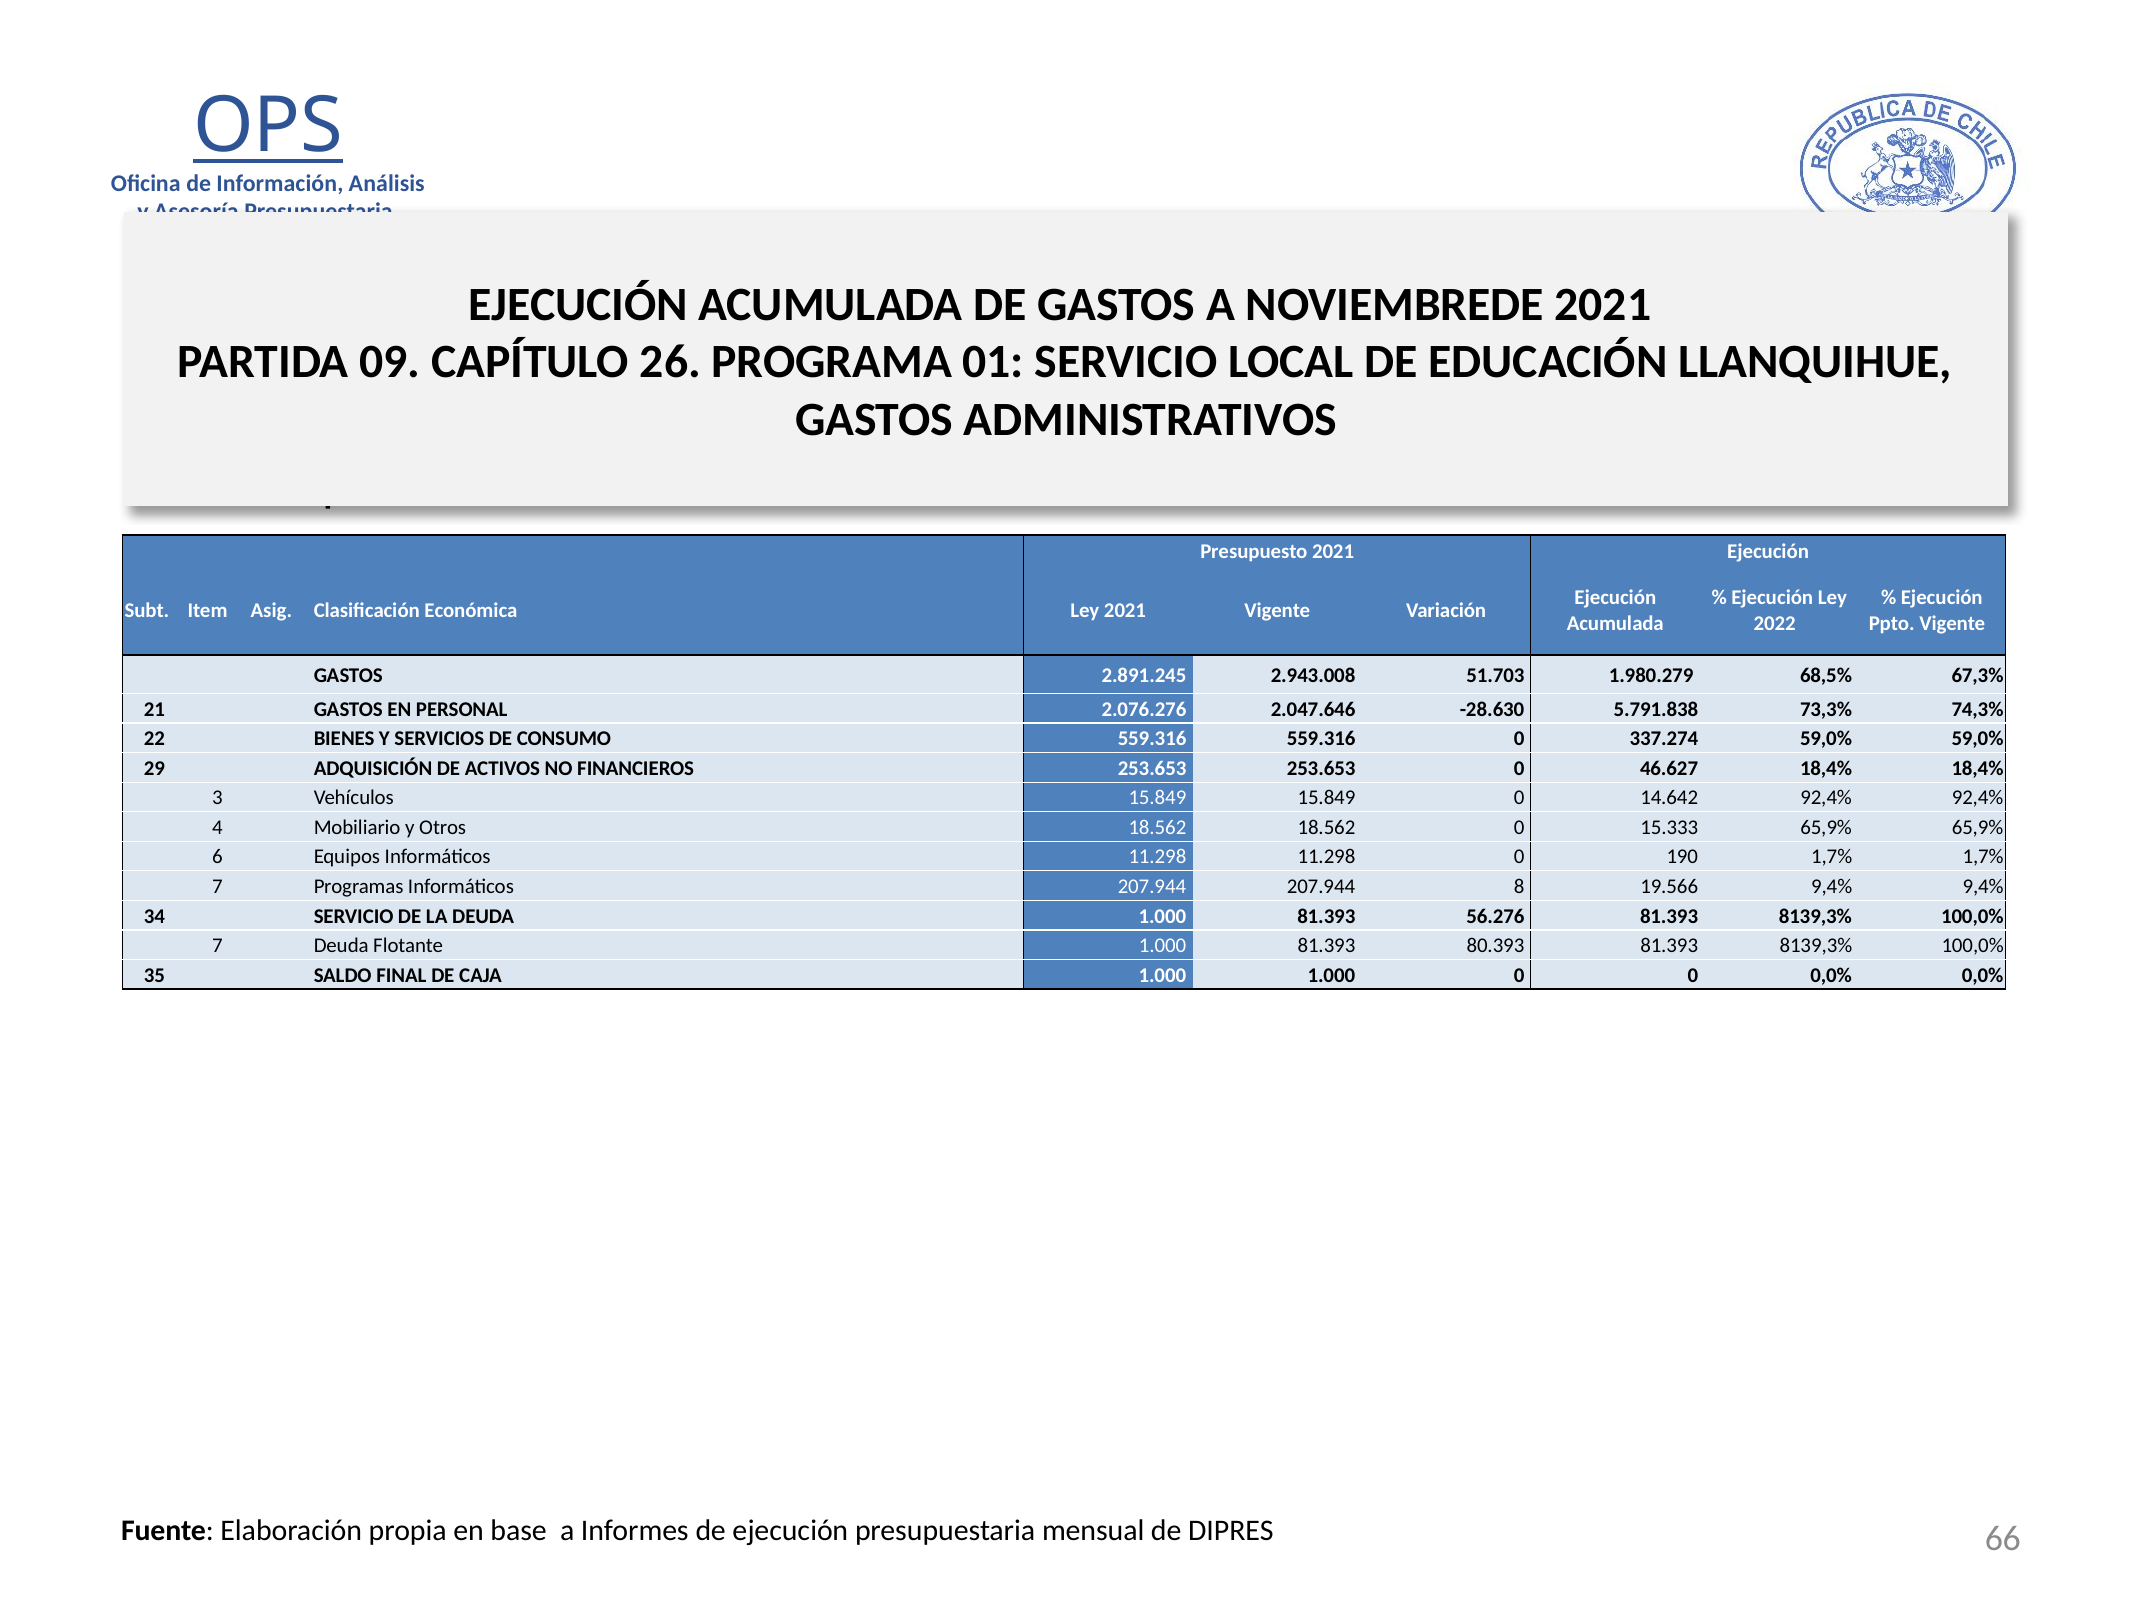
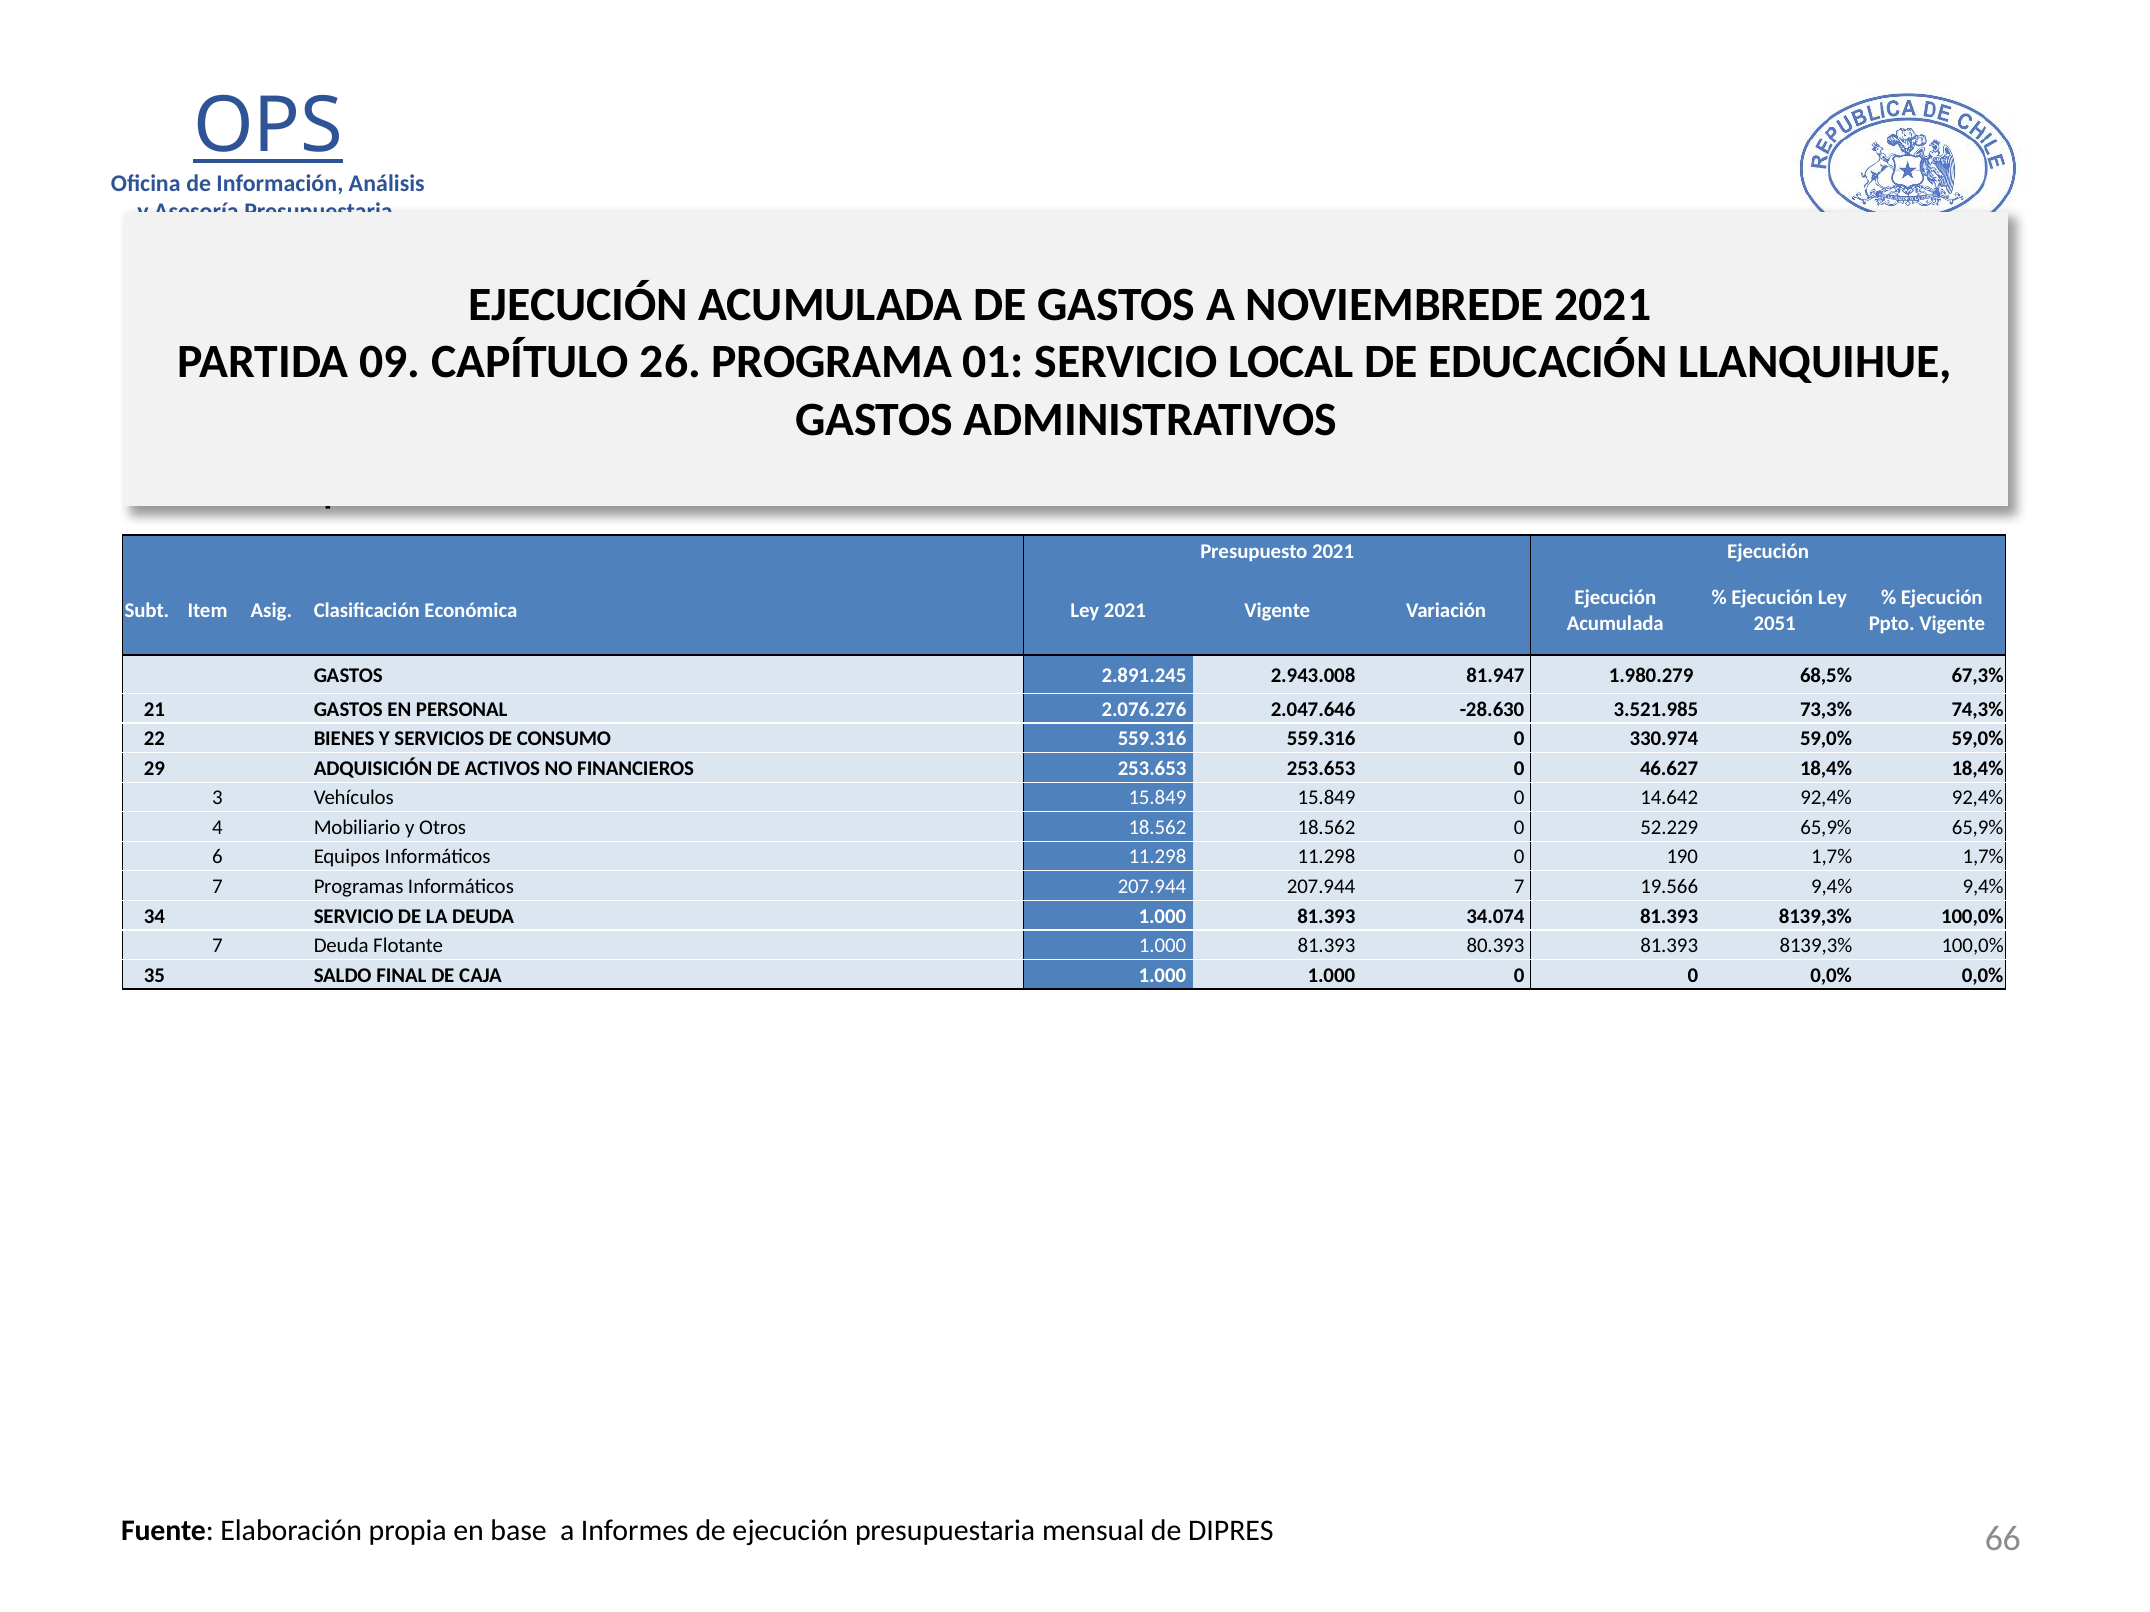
2022: 2022 -> 2051
51.703: 51.703 -> 81.947
5.791.838: 5.791.838 -> 3.521.985
337.274: 337.274 -> 330.974
15.333: 15.333 -> 52.229
207.944 8: 8 -> 7
56.276: 56.276 -> 34.074
